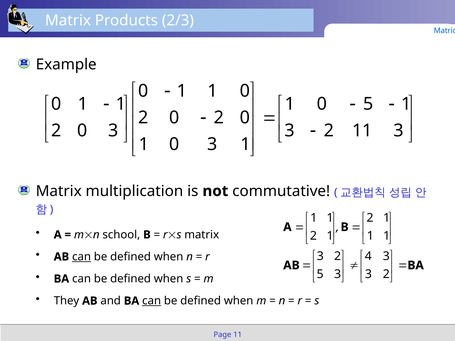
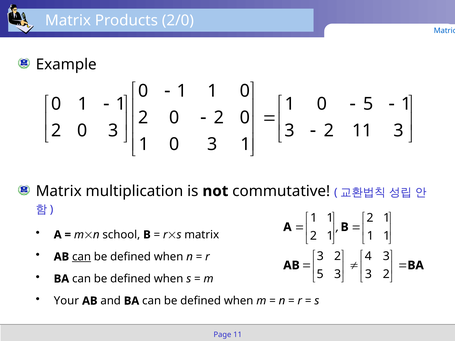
2/3: 2/3 -> 2/0
They: They -> Your
can at (152, 301) underline: present -> none
